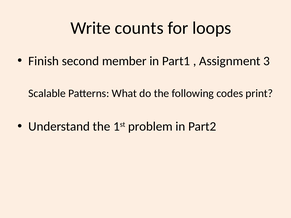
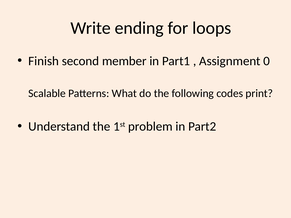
counts: counts -> ending
3: 3 -> 0
